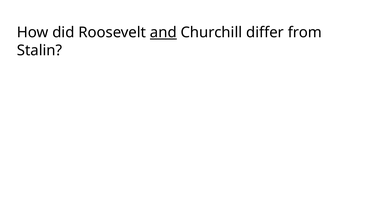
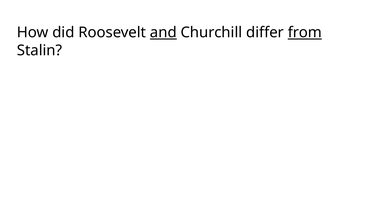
from underline: none -> present
